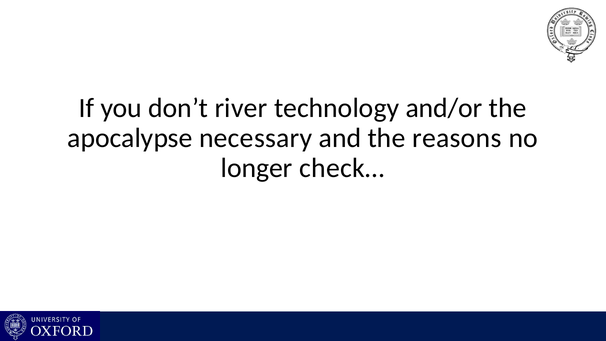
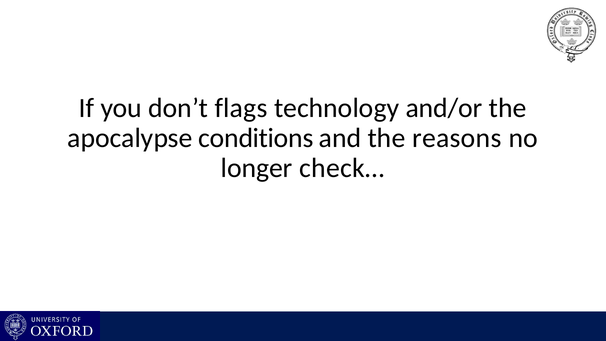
river: river -> flags
necessary: necessary -> conditions
